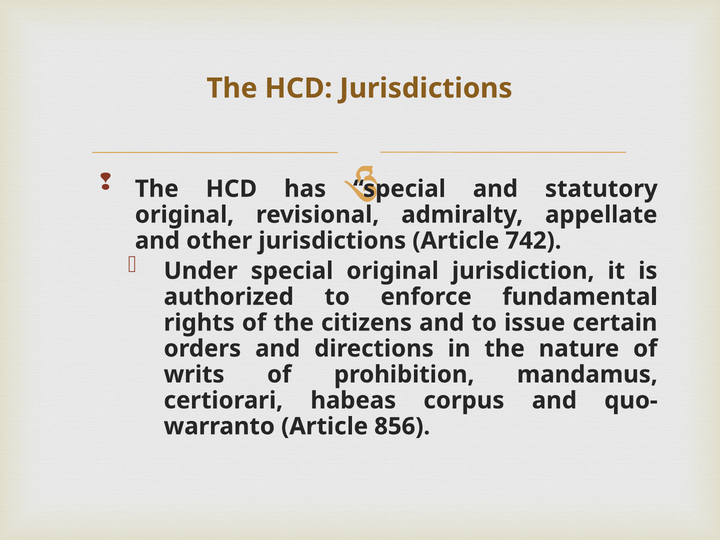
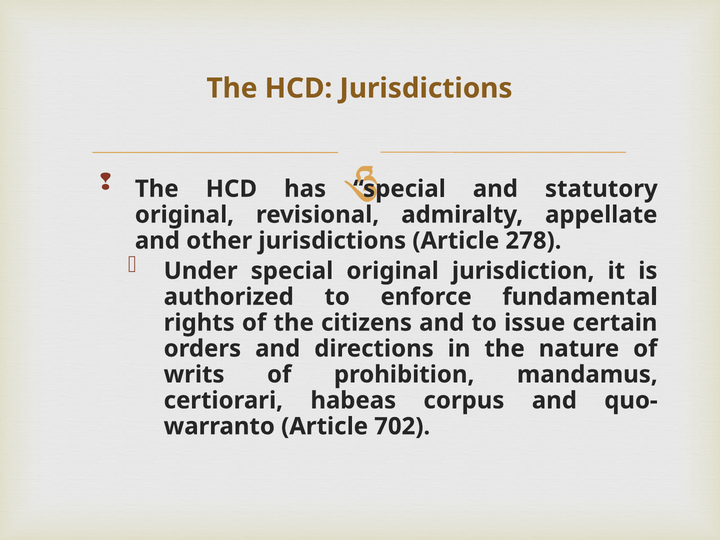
742: 742 -> 278
856: 856 -> 702
